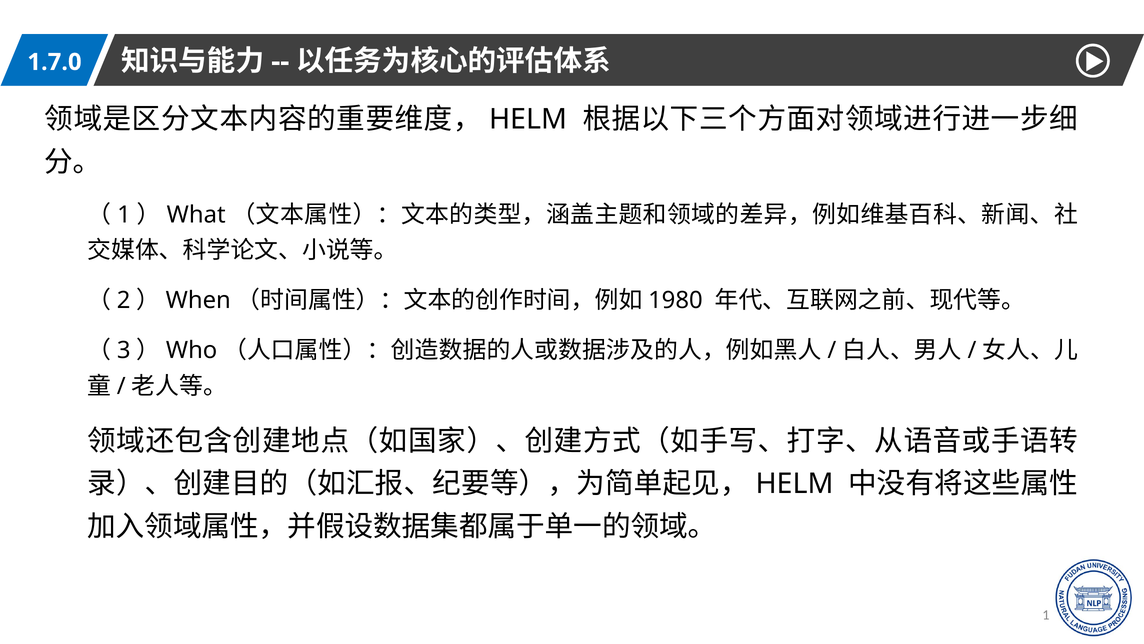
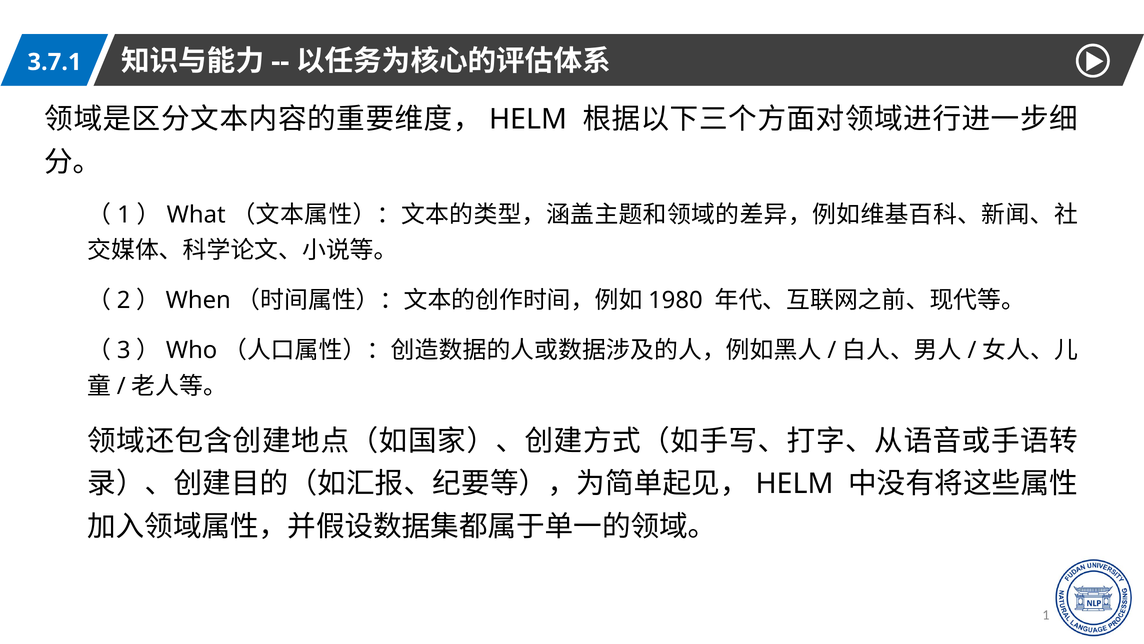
1.7.0: 1.7.0 -> 3.7.1
